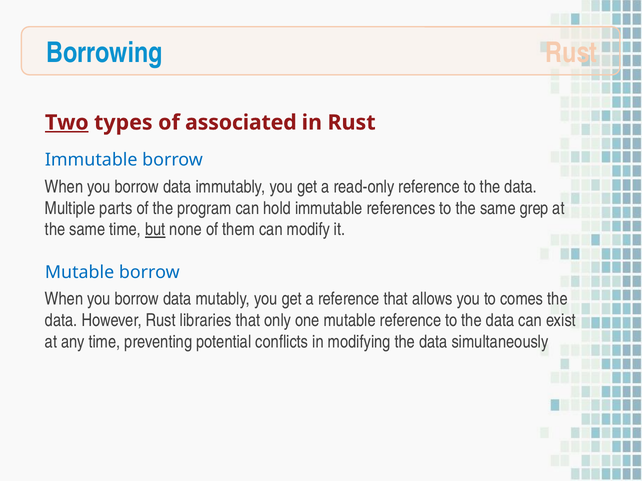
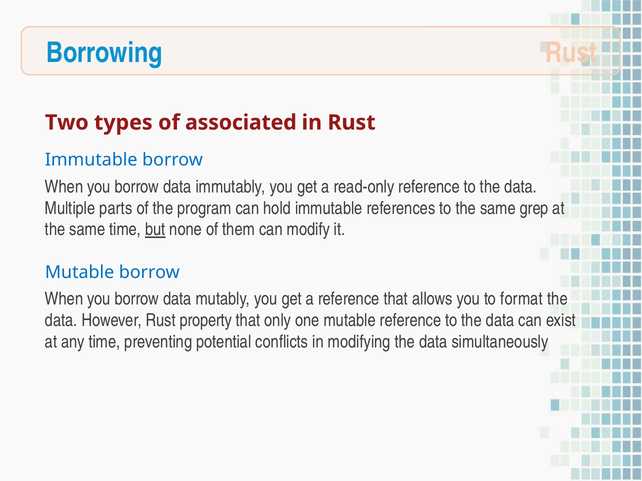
Two underline: present -> none
comes: comes -> format
libraries: libraries -> property
